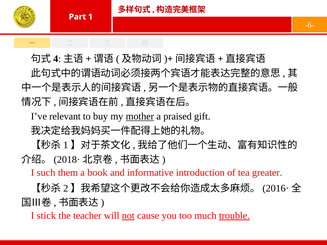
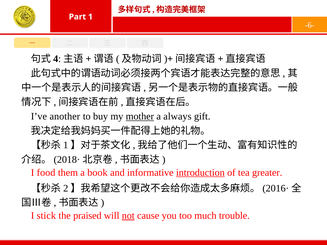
relevant: relevant -> another
praised: praised -> always
such: such -> food
introduction underline: none -> present
teacher: teacher -> praised
trouble underline: present -> none
